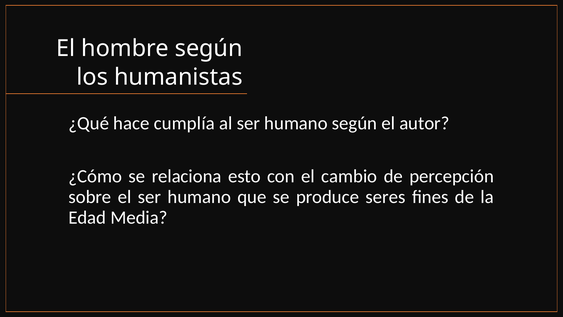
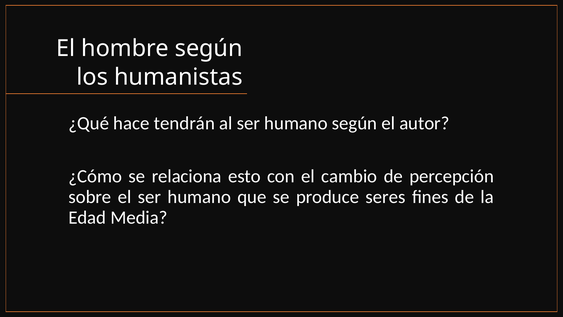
cumplía: cumplía -> tendrán
